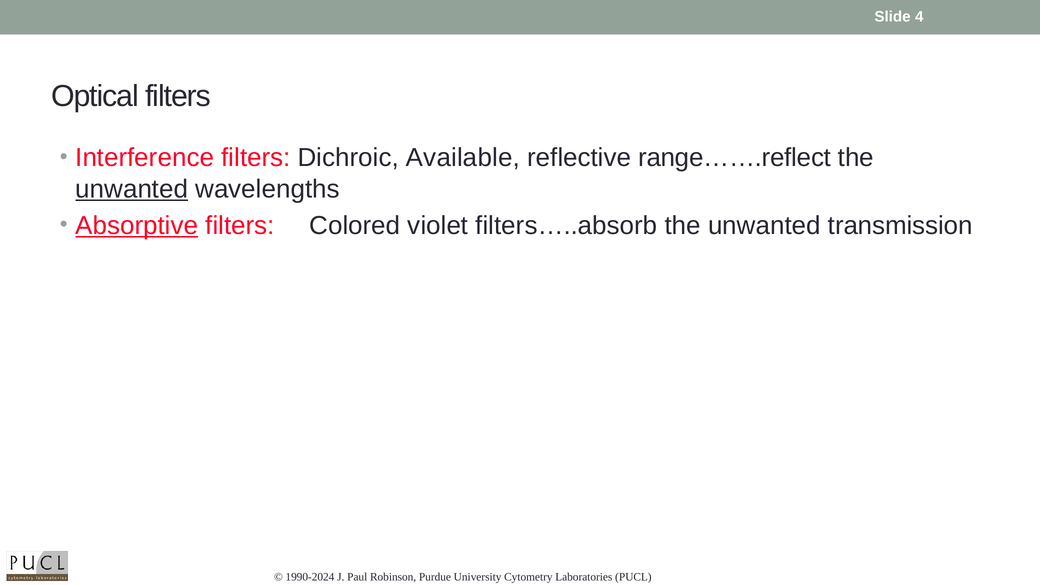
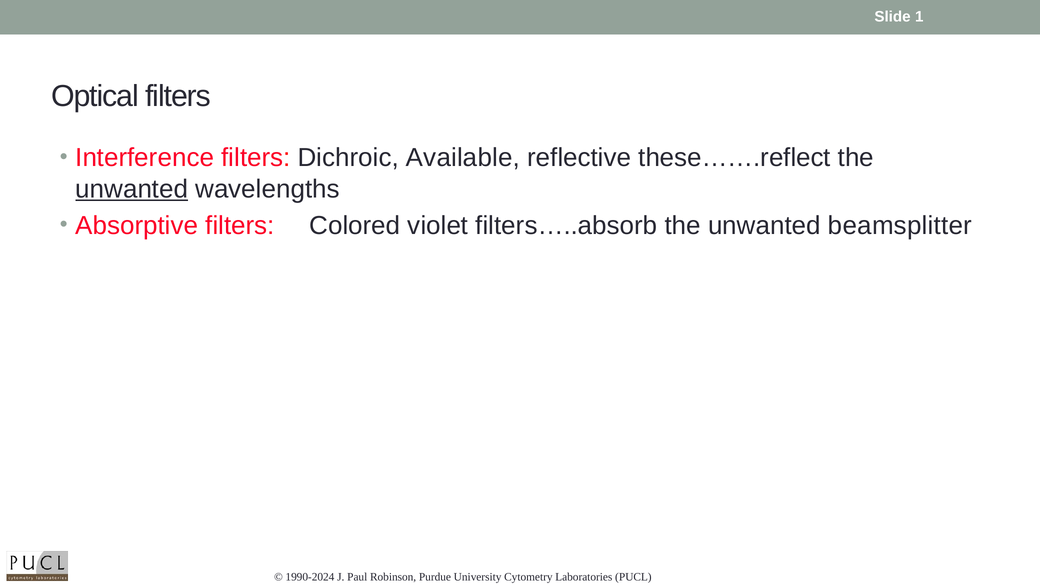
4: 4 -> 1
range…….reflect: range…….reflect -> these…….reflect
Absorptive underline: present -> none
transmission: transmission -> beamsplitter
